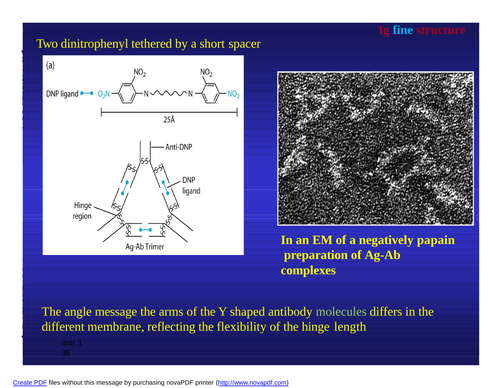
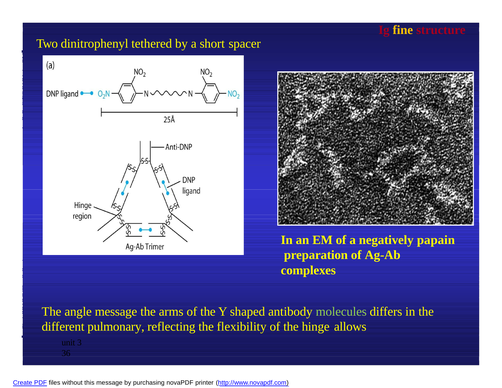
fine colour: light blue -> yellow
membrane: membrane -> pulmonary
length: length -> allows
